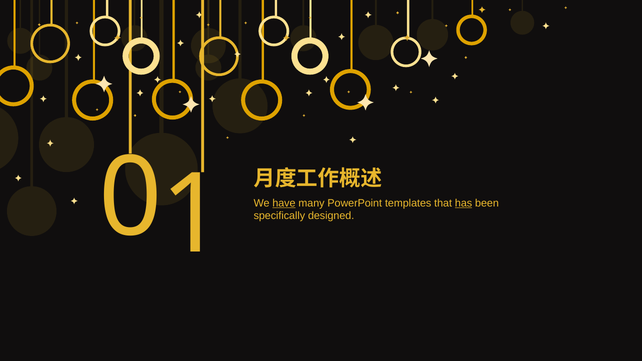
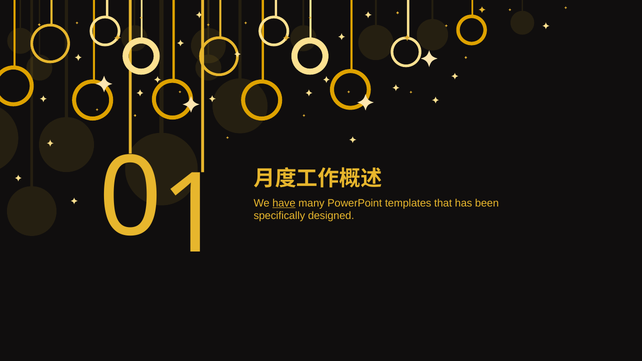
has underline: present -> none
